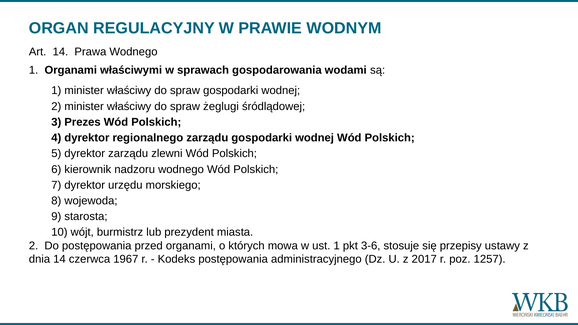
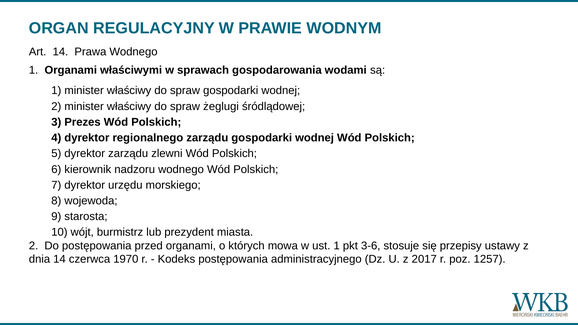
1967: 1967 -> 1970
